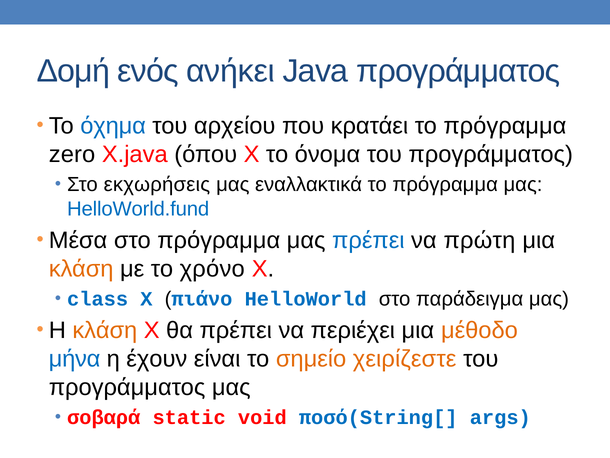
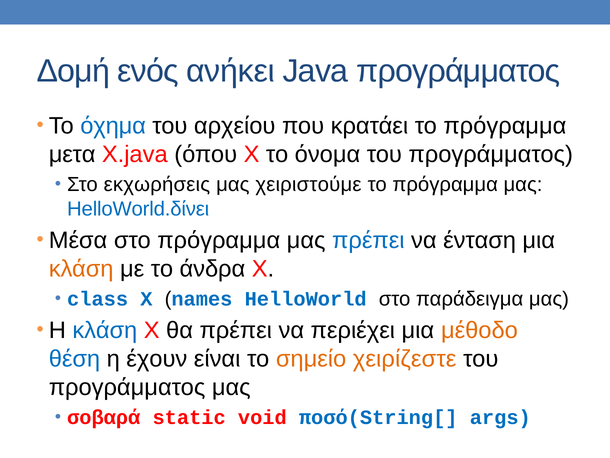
zero: zero -> μετα
εναλλακτικά: εναλλακτικά -> χειριστούμε
HelloWorld.fund: HelloWorld.fund -> HelloWorld.δίνει
πρώτη: πρώτη -> ένταση
χρόνο: χρόνο -> άνδρα
πιάνο: πιάνο -> names
κλάση at (105, 330) colour: orange -> blue
μήνα: μήνα -> θέση
